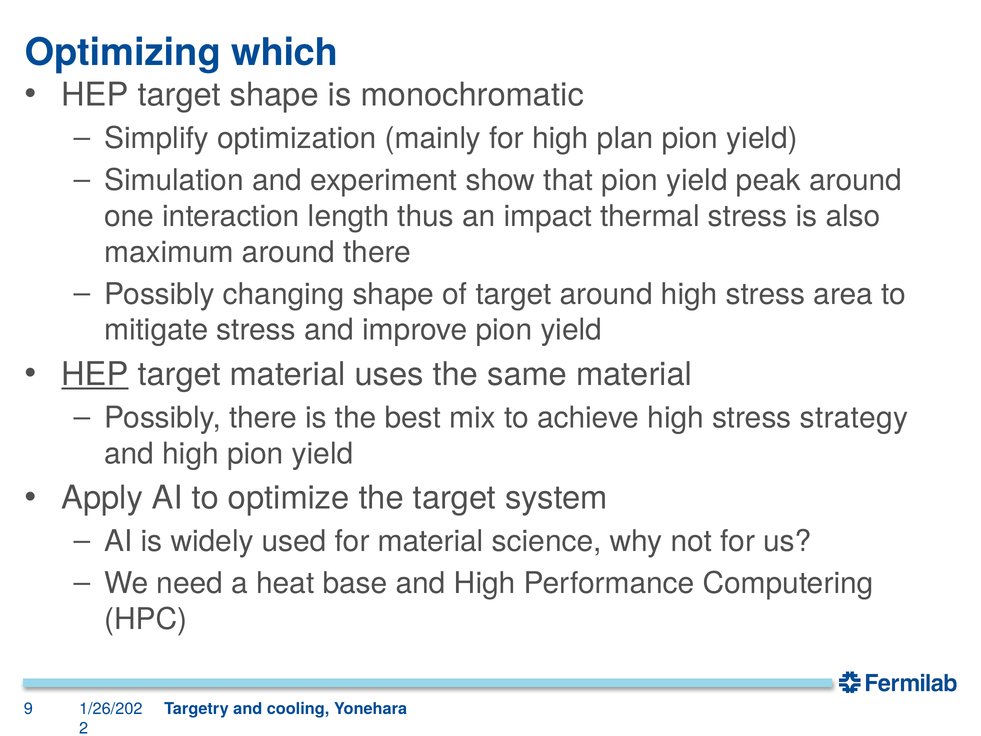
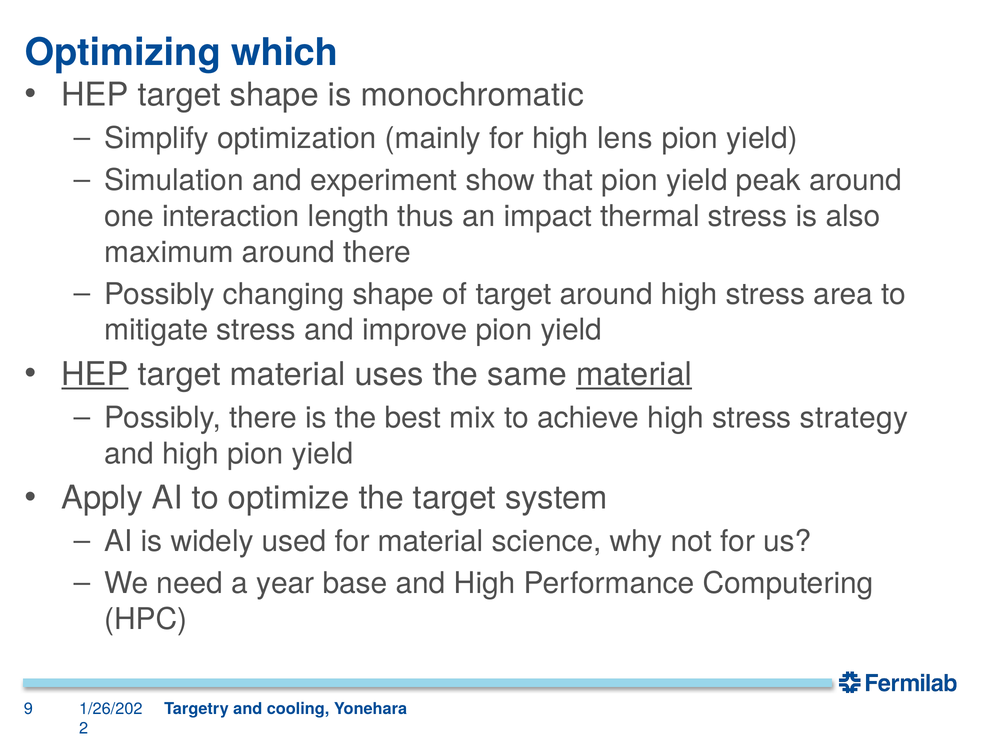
plan: plan -> lens
material at (634, 374) underline: none -> present
heat: heat -> year
